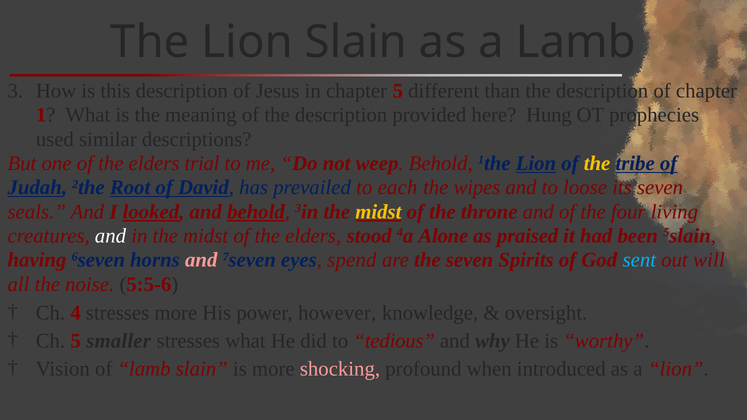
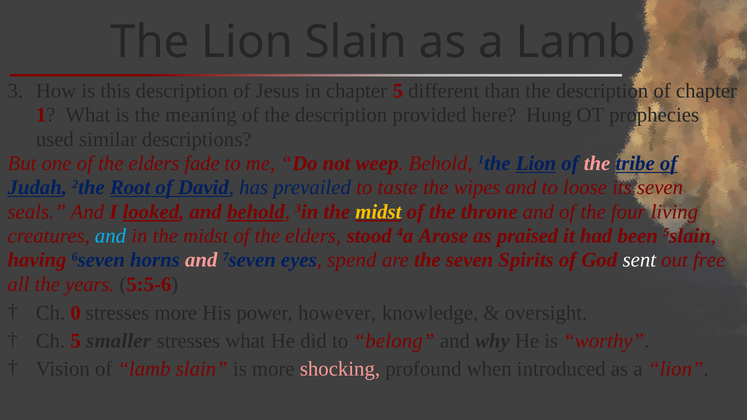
trial: trial -> fade
the at (597, 163) colour: yellow -> pink
each: each -> taste
and at (110, 236) colour: white -> light blue
Alone: Alone -> Arose
sent colour: light blue -> white
will: will -> free
noise: noise -> years
4: 4 -> 0
tedious: tedious -> belong
